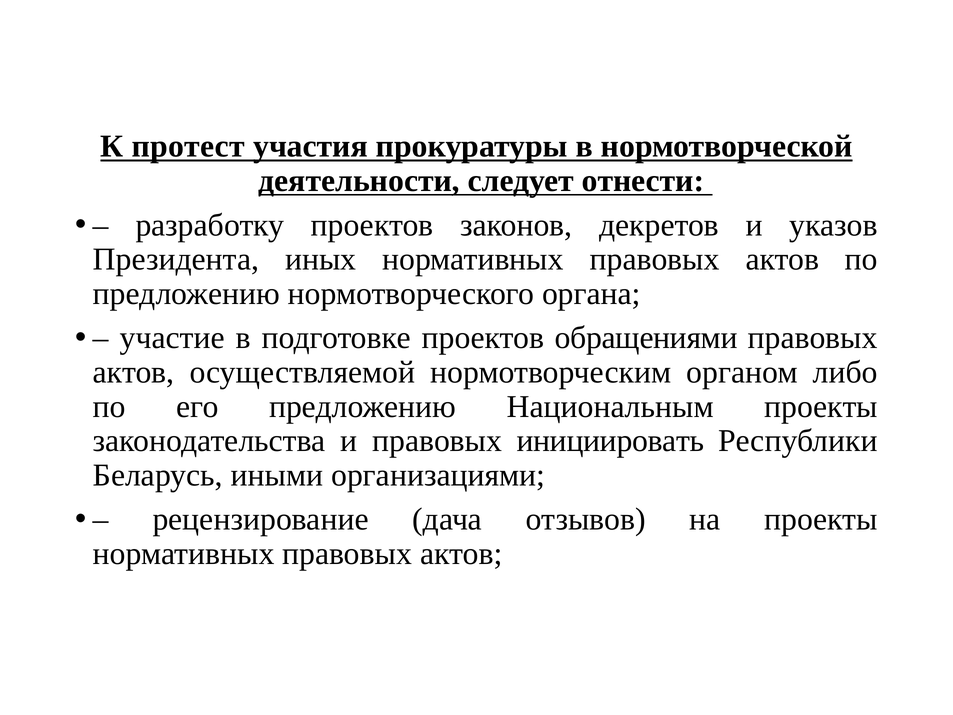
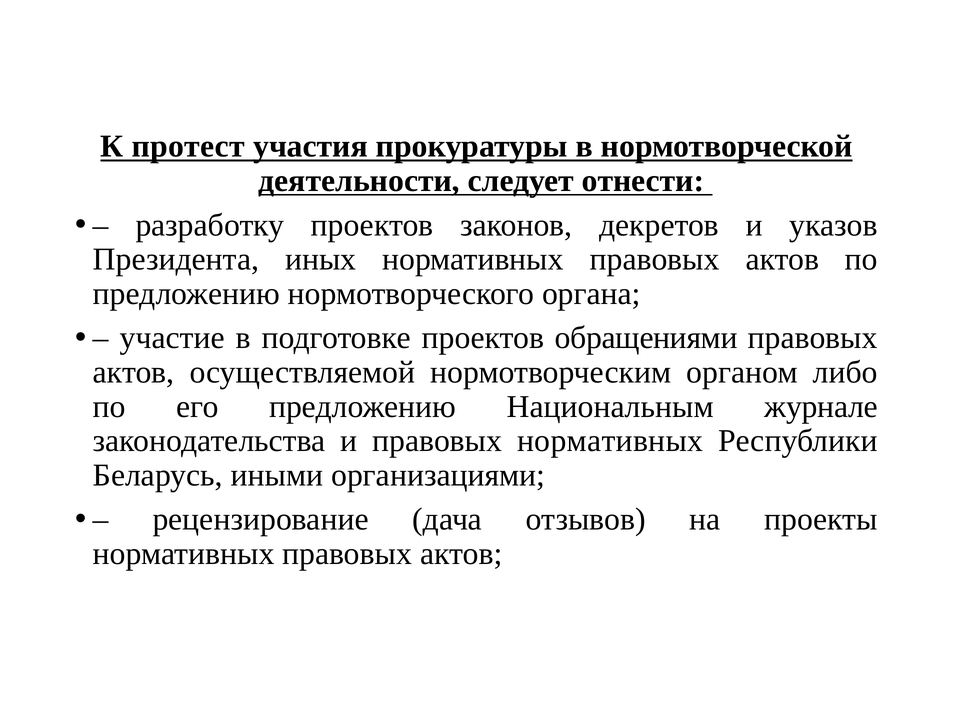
Национальным проекты: проекты -> журнале
правовых инициировать: инициировать -> нормативных
